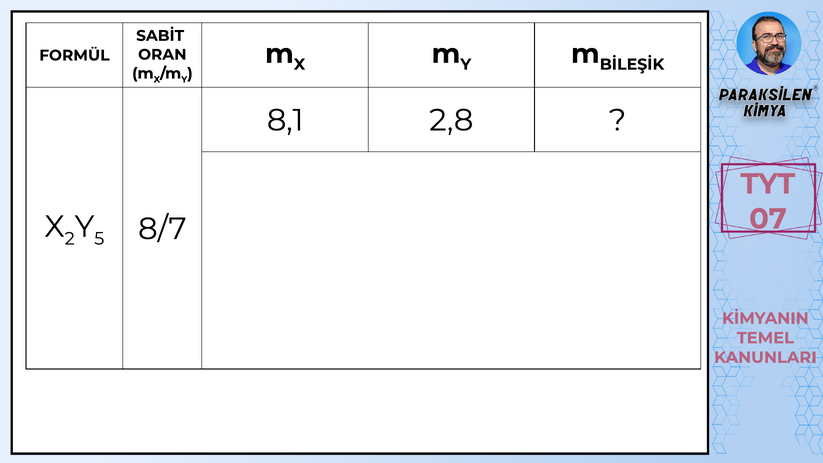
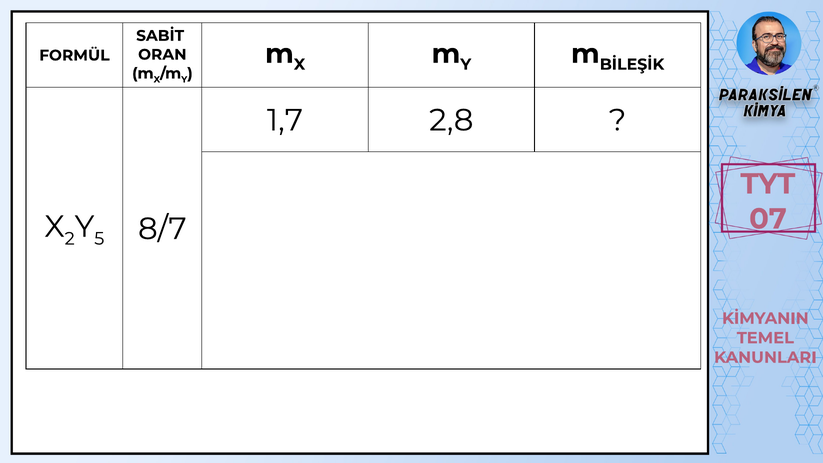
8,1: 8,1 -> 1,7
